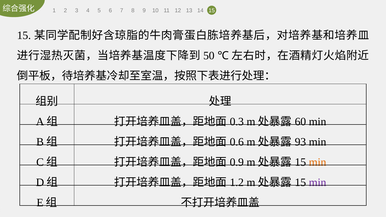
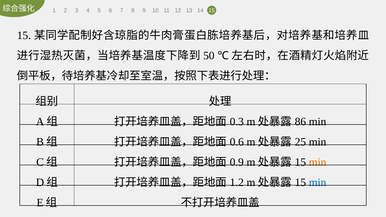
60: 60 -> 86
93: 93 -> 25
min at (318, 183) colour: purple -> blue
